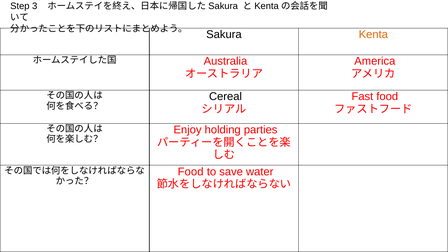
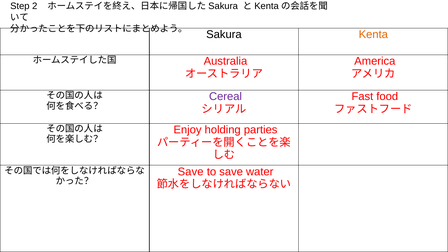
3: 3 -> 2
Cereal colour: black -> purple
Food at (191, 172): Food -> Save
